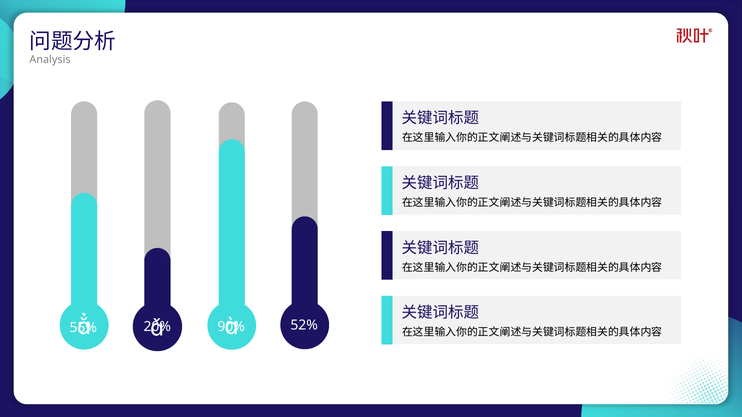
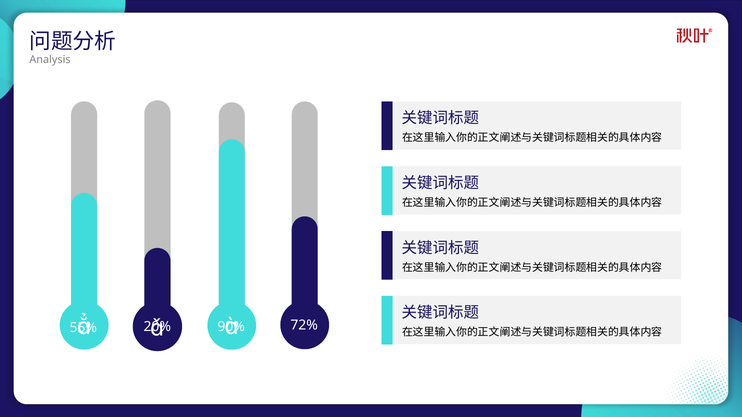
52%: 52% -> 72%
